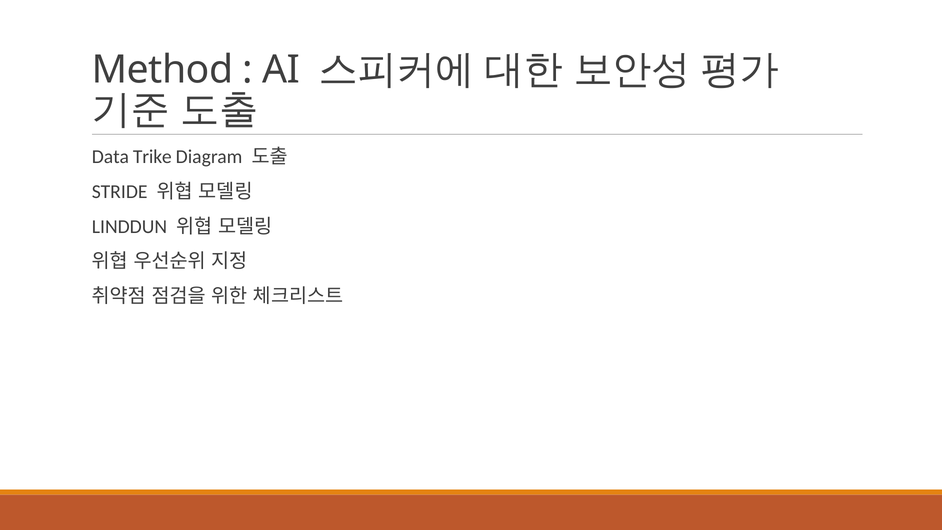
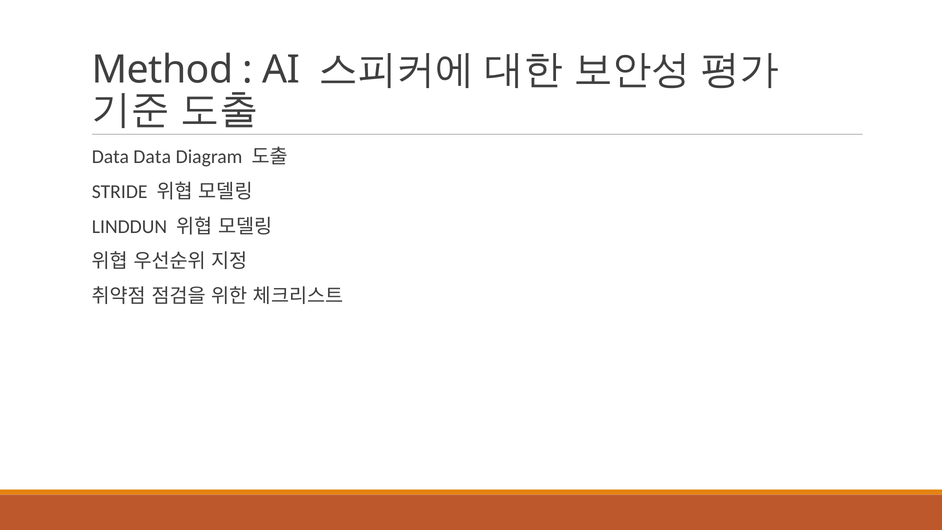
Data Trike: Trike -> Data
